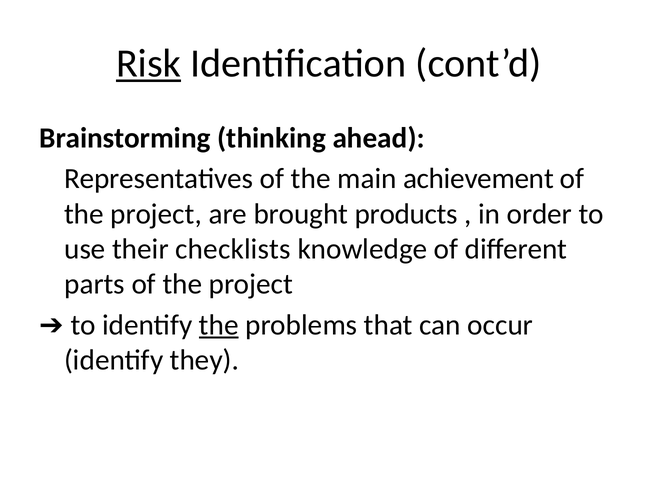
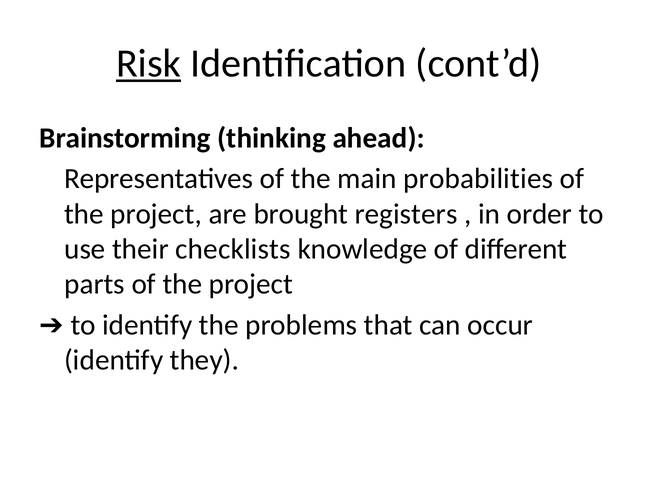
achievement: achievement -> probabilities
products: products -> registers
the at (219, 325) underline: present -> none
